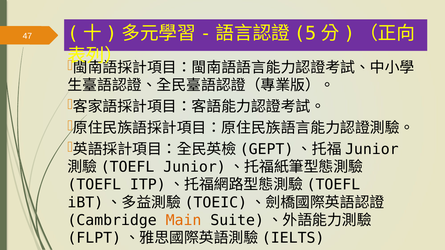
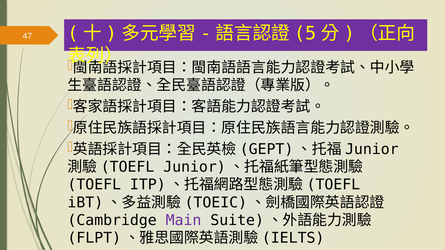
Main colour: orange -> purple
